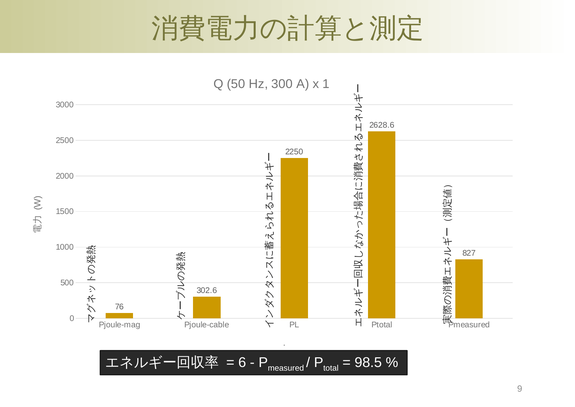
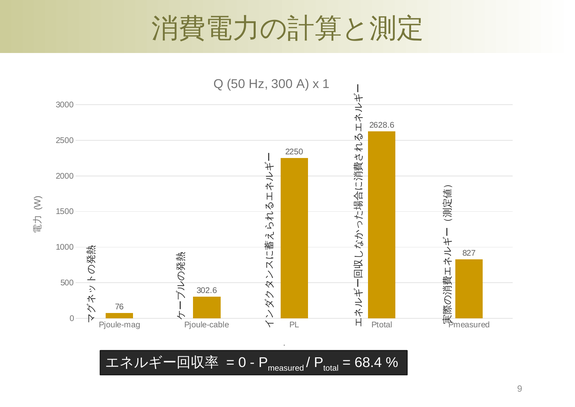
6 at (242, 362): 6 -> 0
98.5: 98.5 -> 68.4
